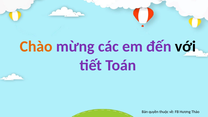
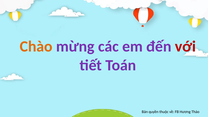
với colour: black -> red
